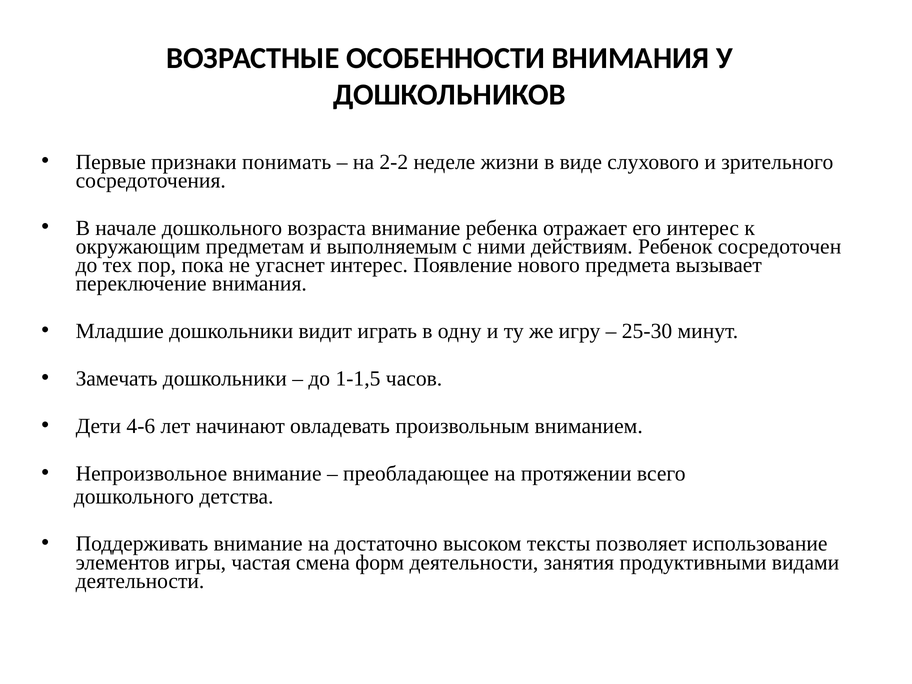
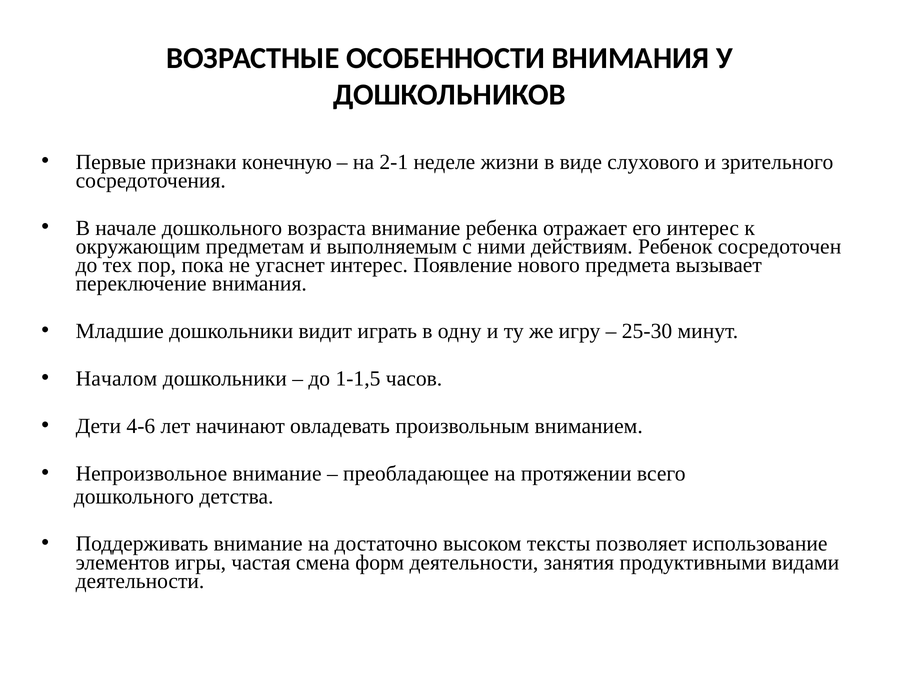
понимать: понимать -> конечную
2-2: 2-2 -> 2-1
Замечать: Замечать -> Началом
